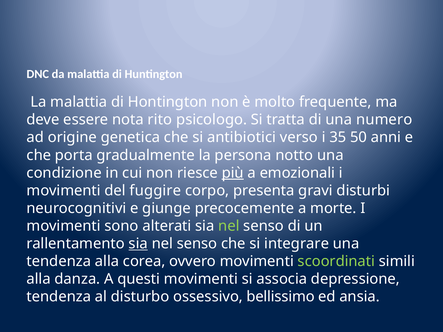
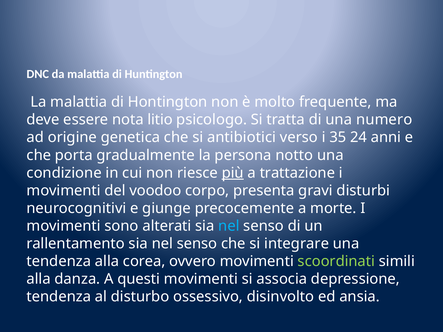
rito: rito -> litio
50: 50 -> 24
emozionali: emozionali -> trattazione
fuggire: fuggire -> voodoo
nel at (229, 226) colour: light green -> light blue
sia at (138, 244) underline: present -> none
bellissimo: bellissimo -> disinvolto
